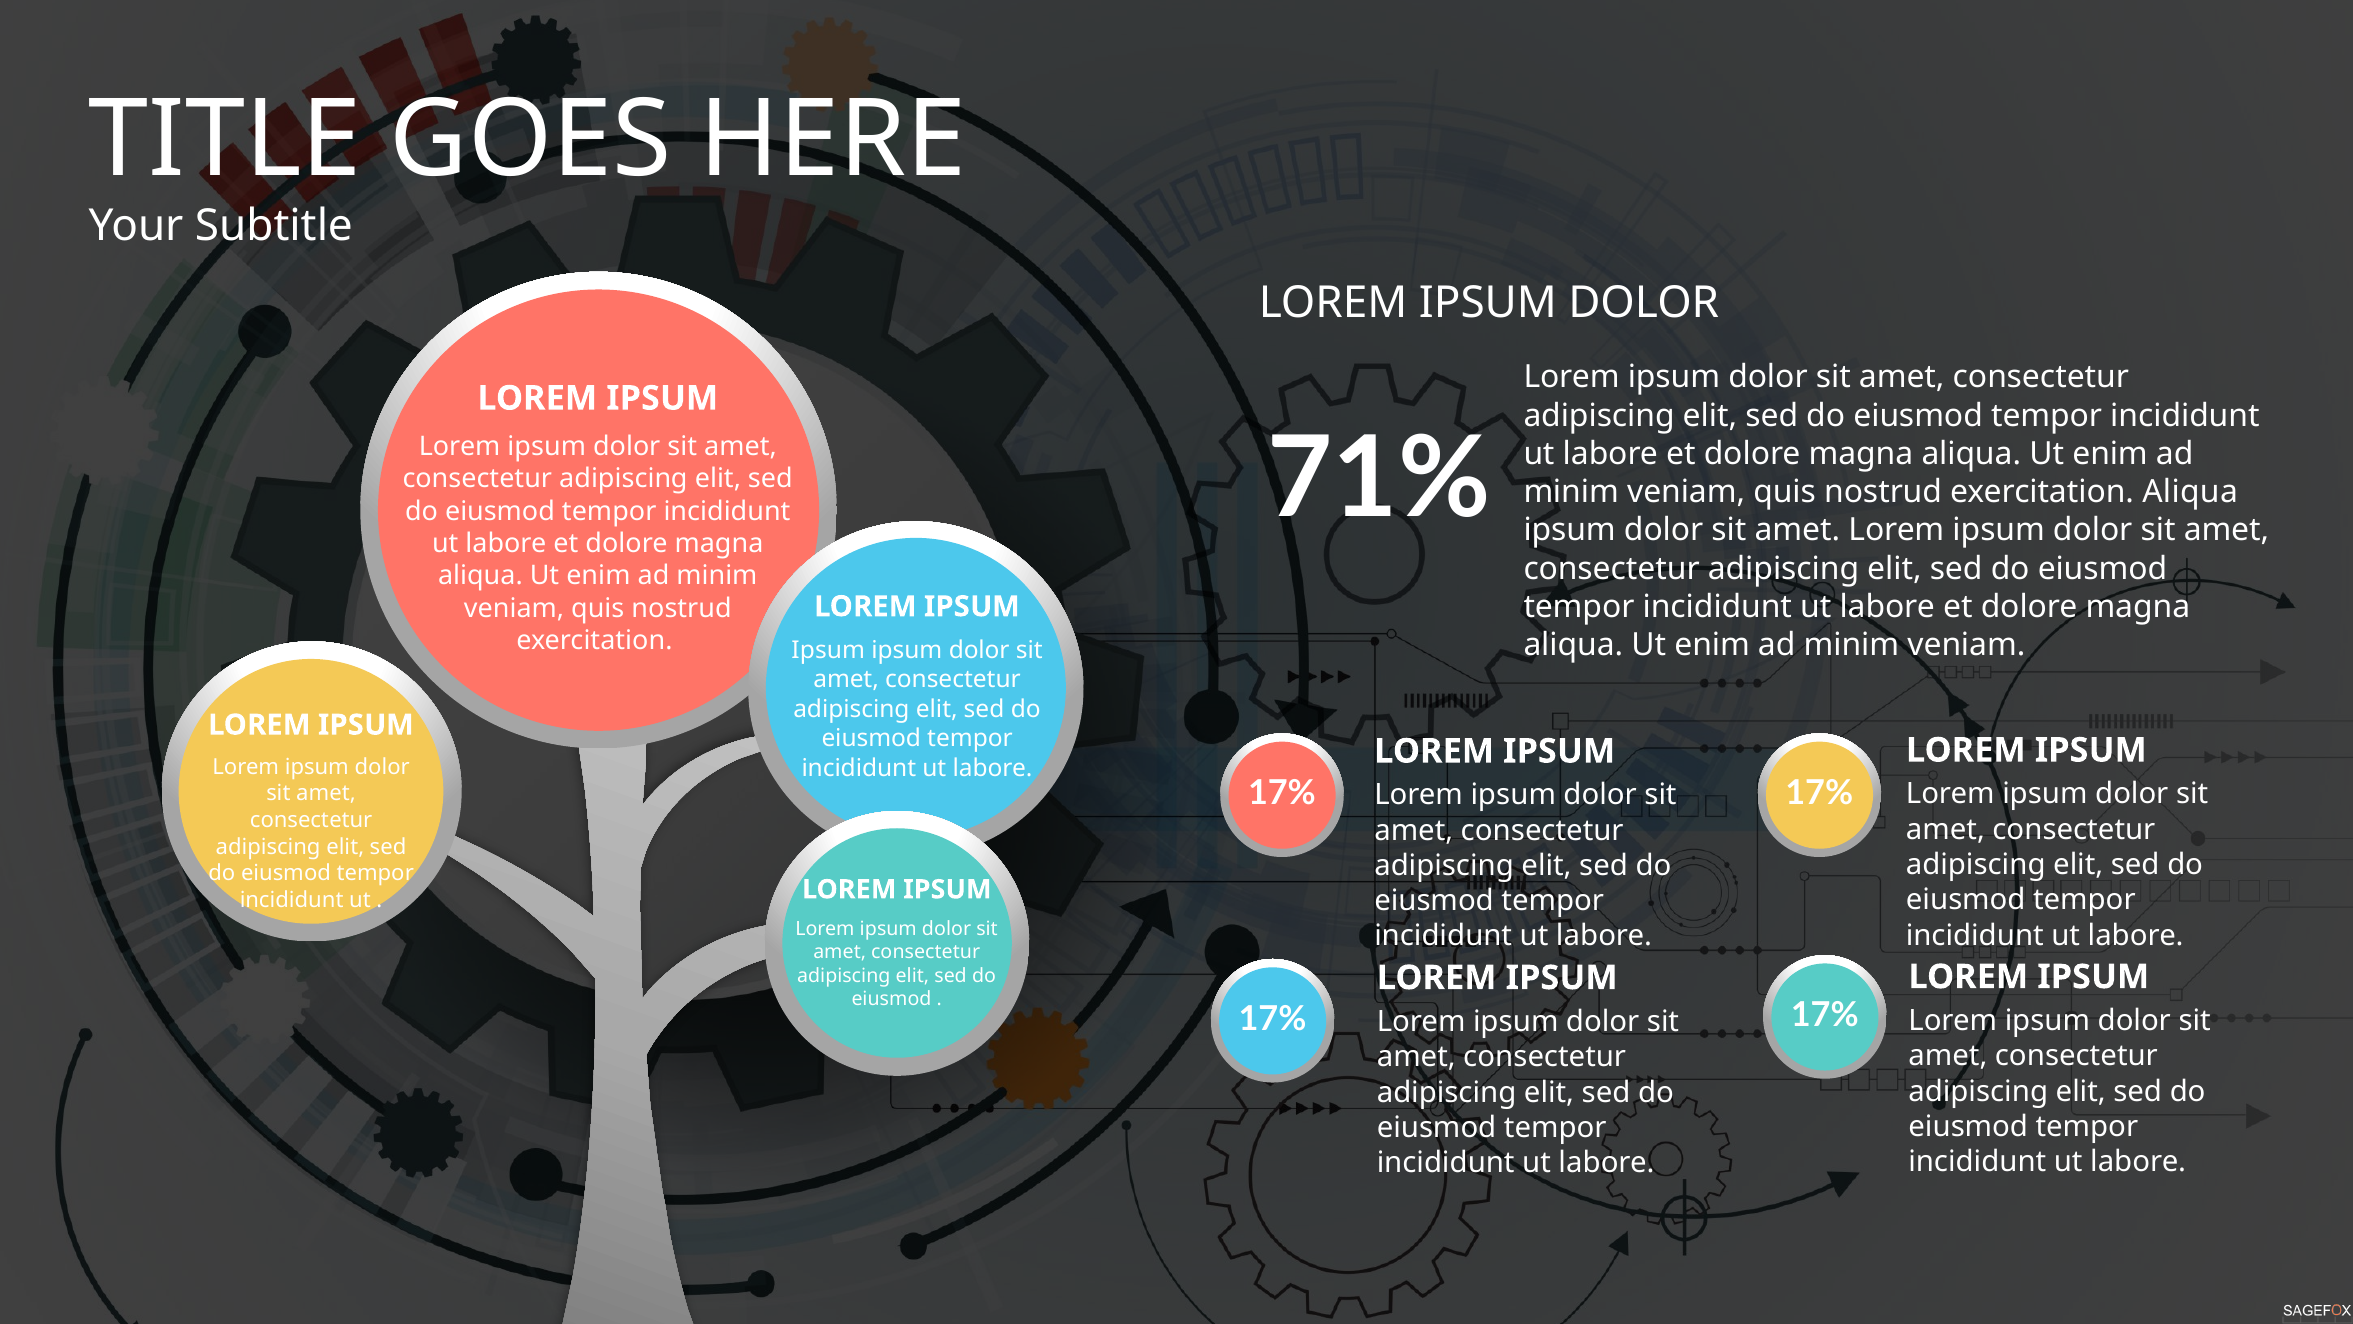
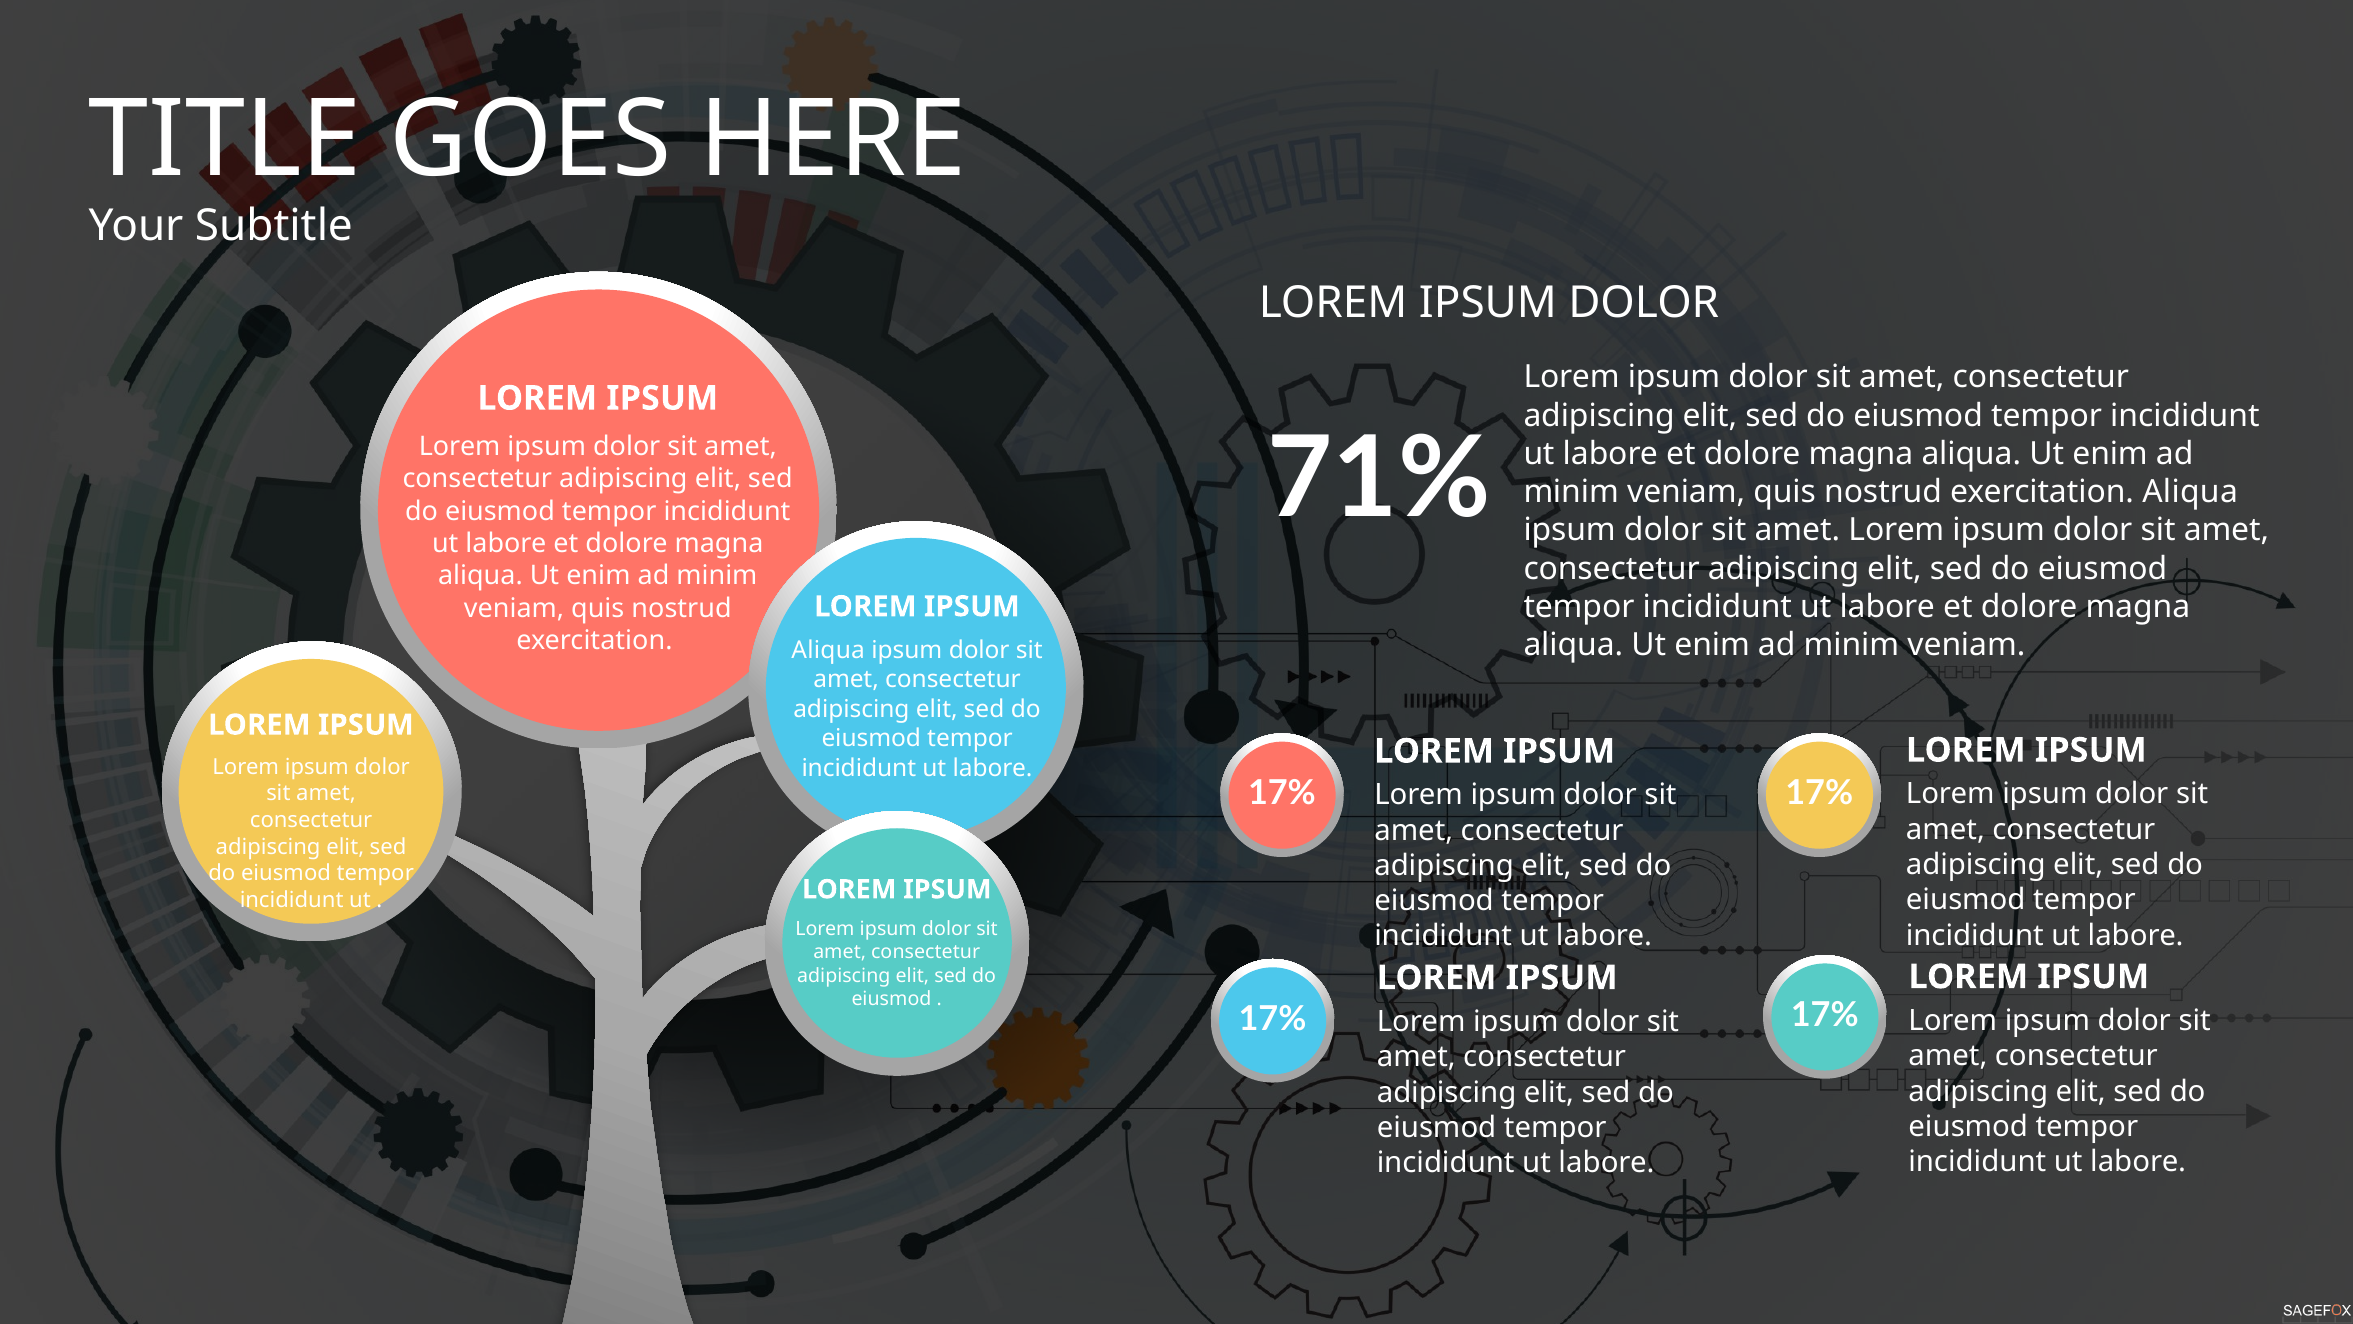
Ipsum at (828, 650): Ipsum -> Aliqua
